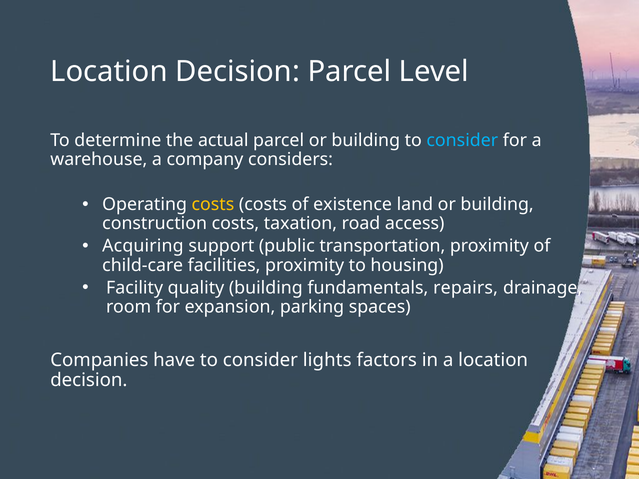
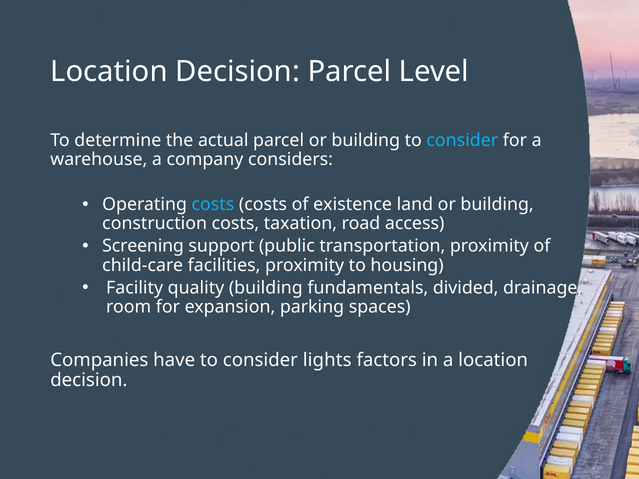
costs at (213, 205) colour: yellow -> light blue
Acquiring: Acquiring -> Screening
repairs: repairs -> divided
